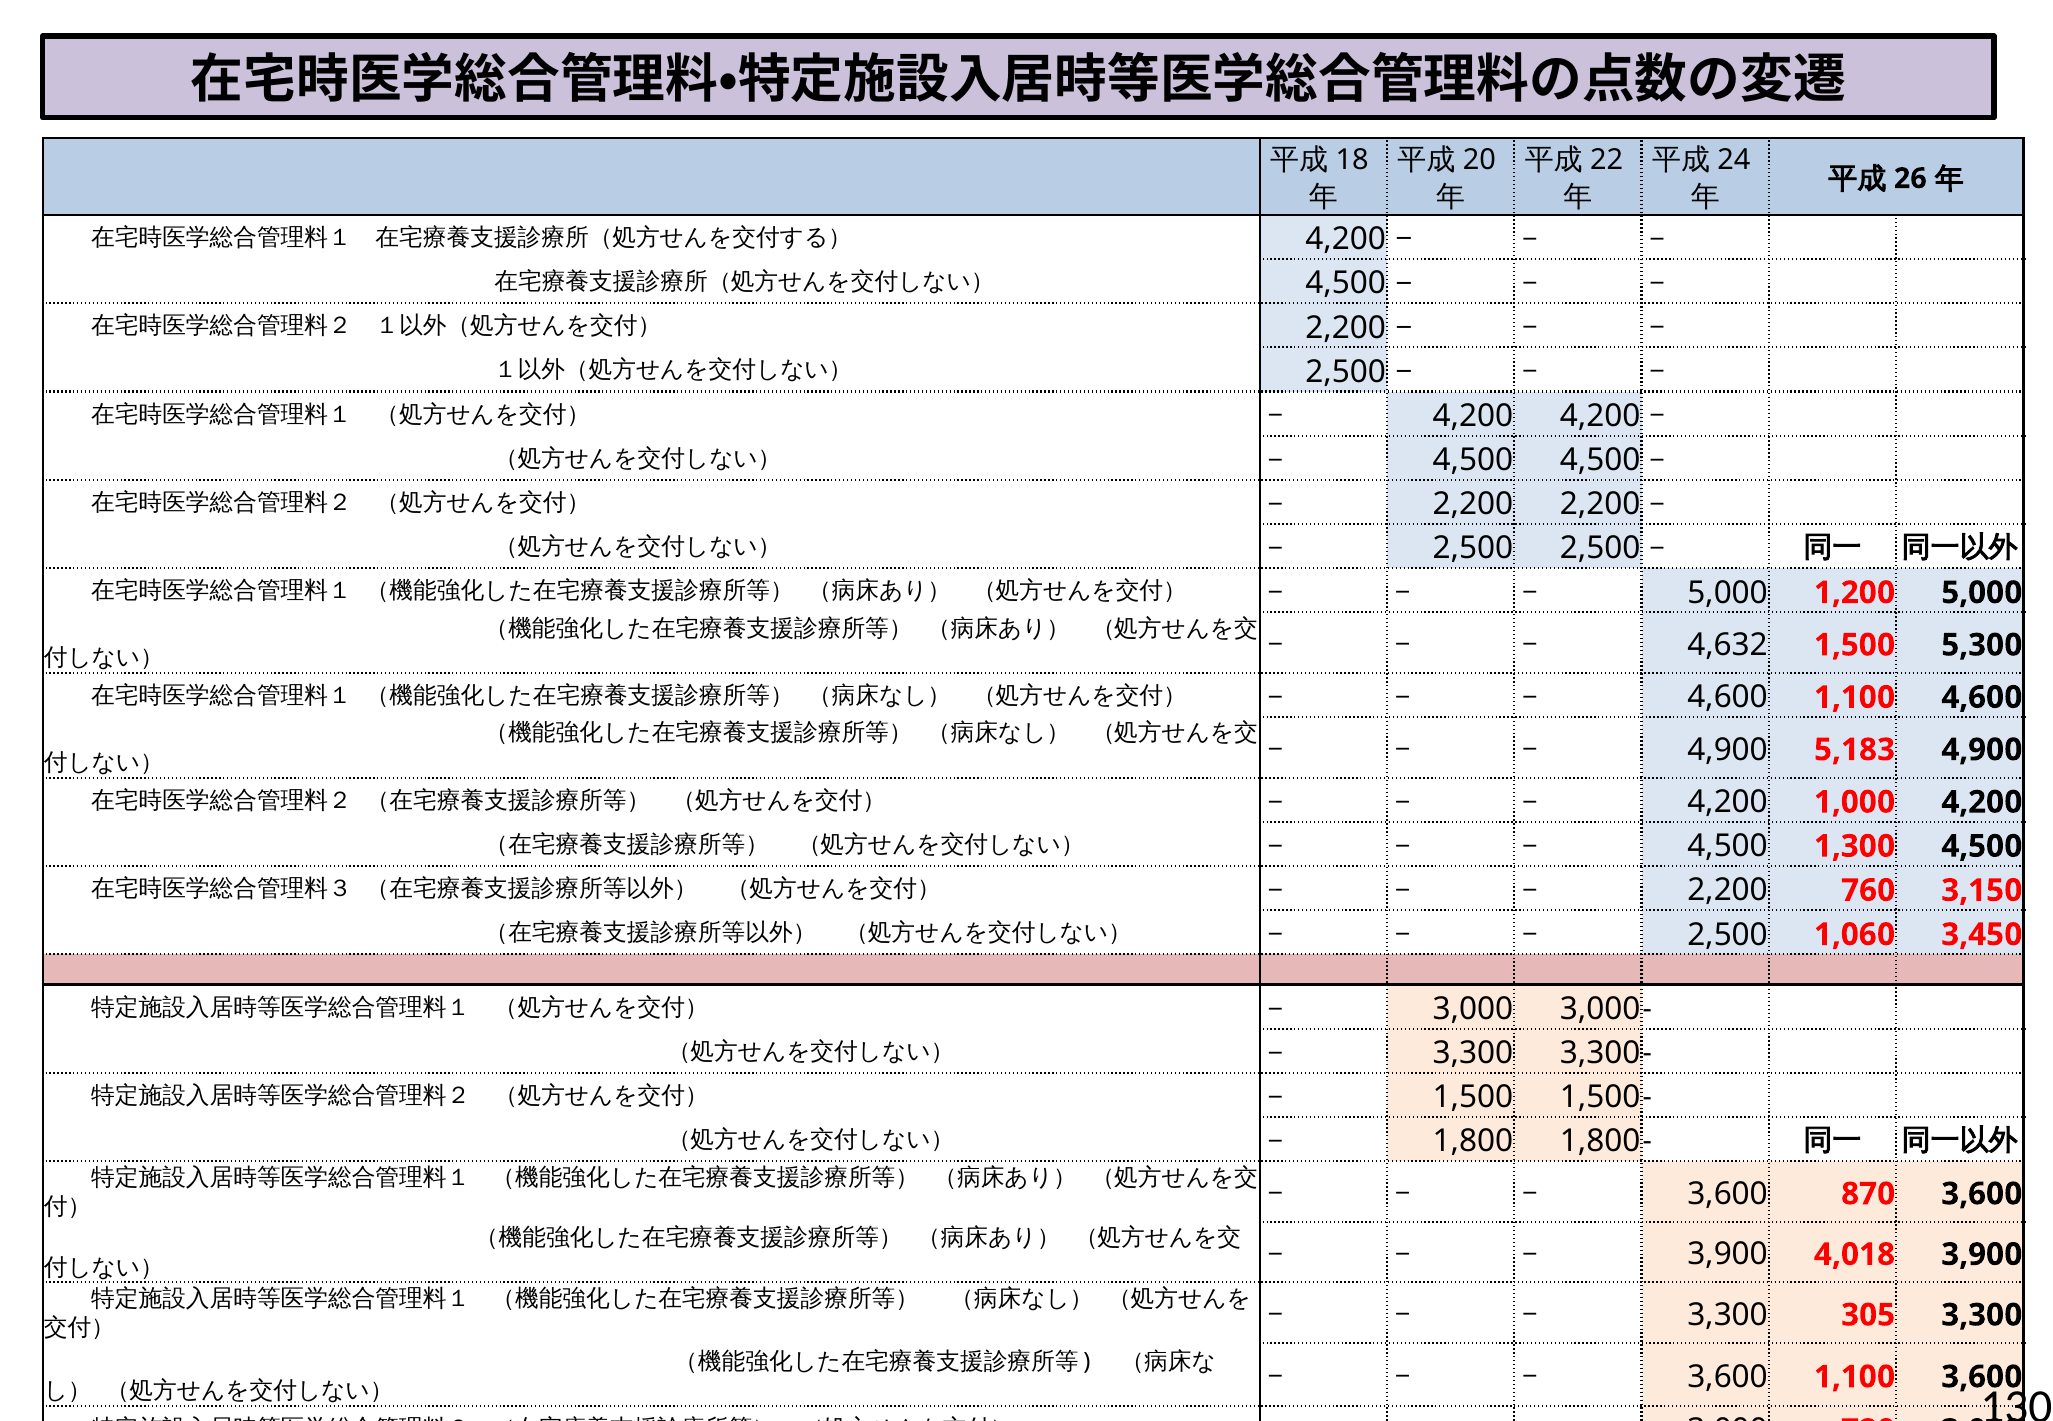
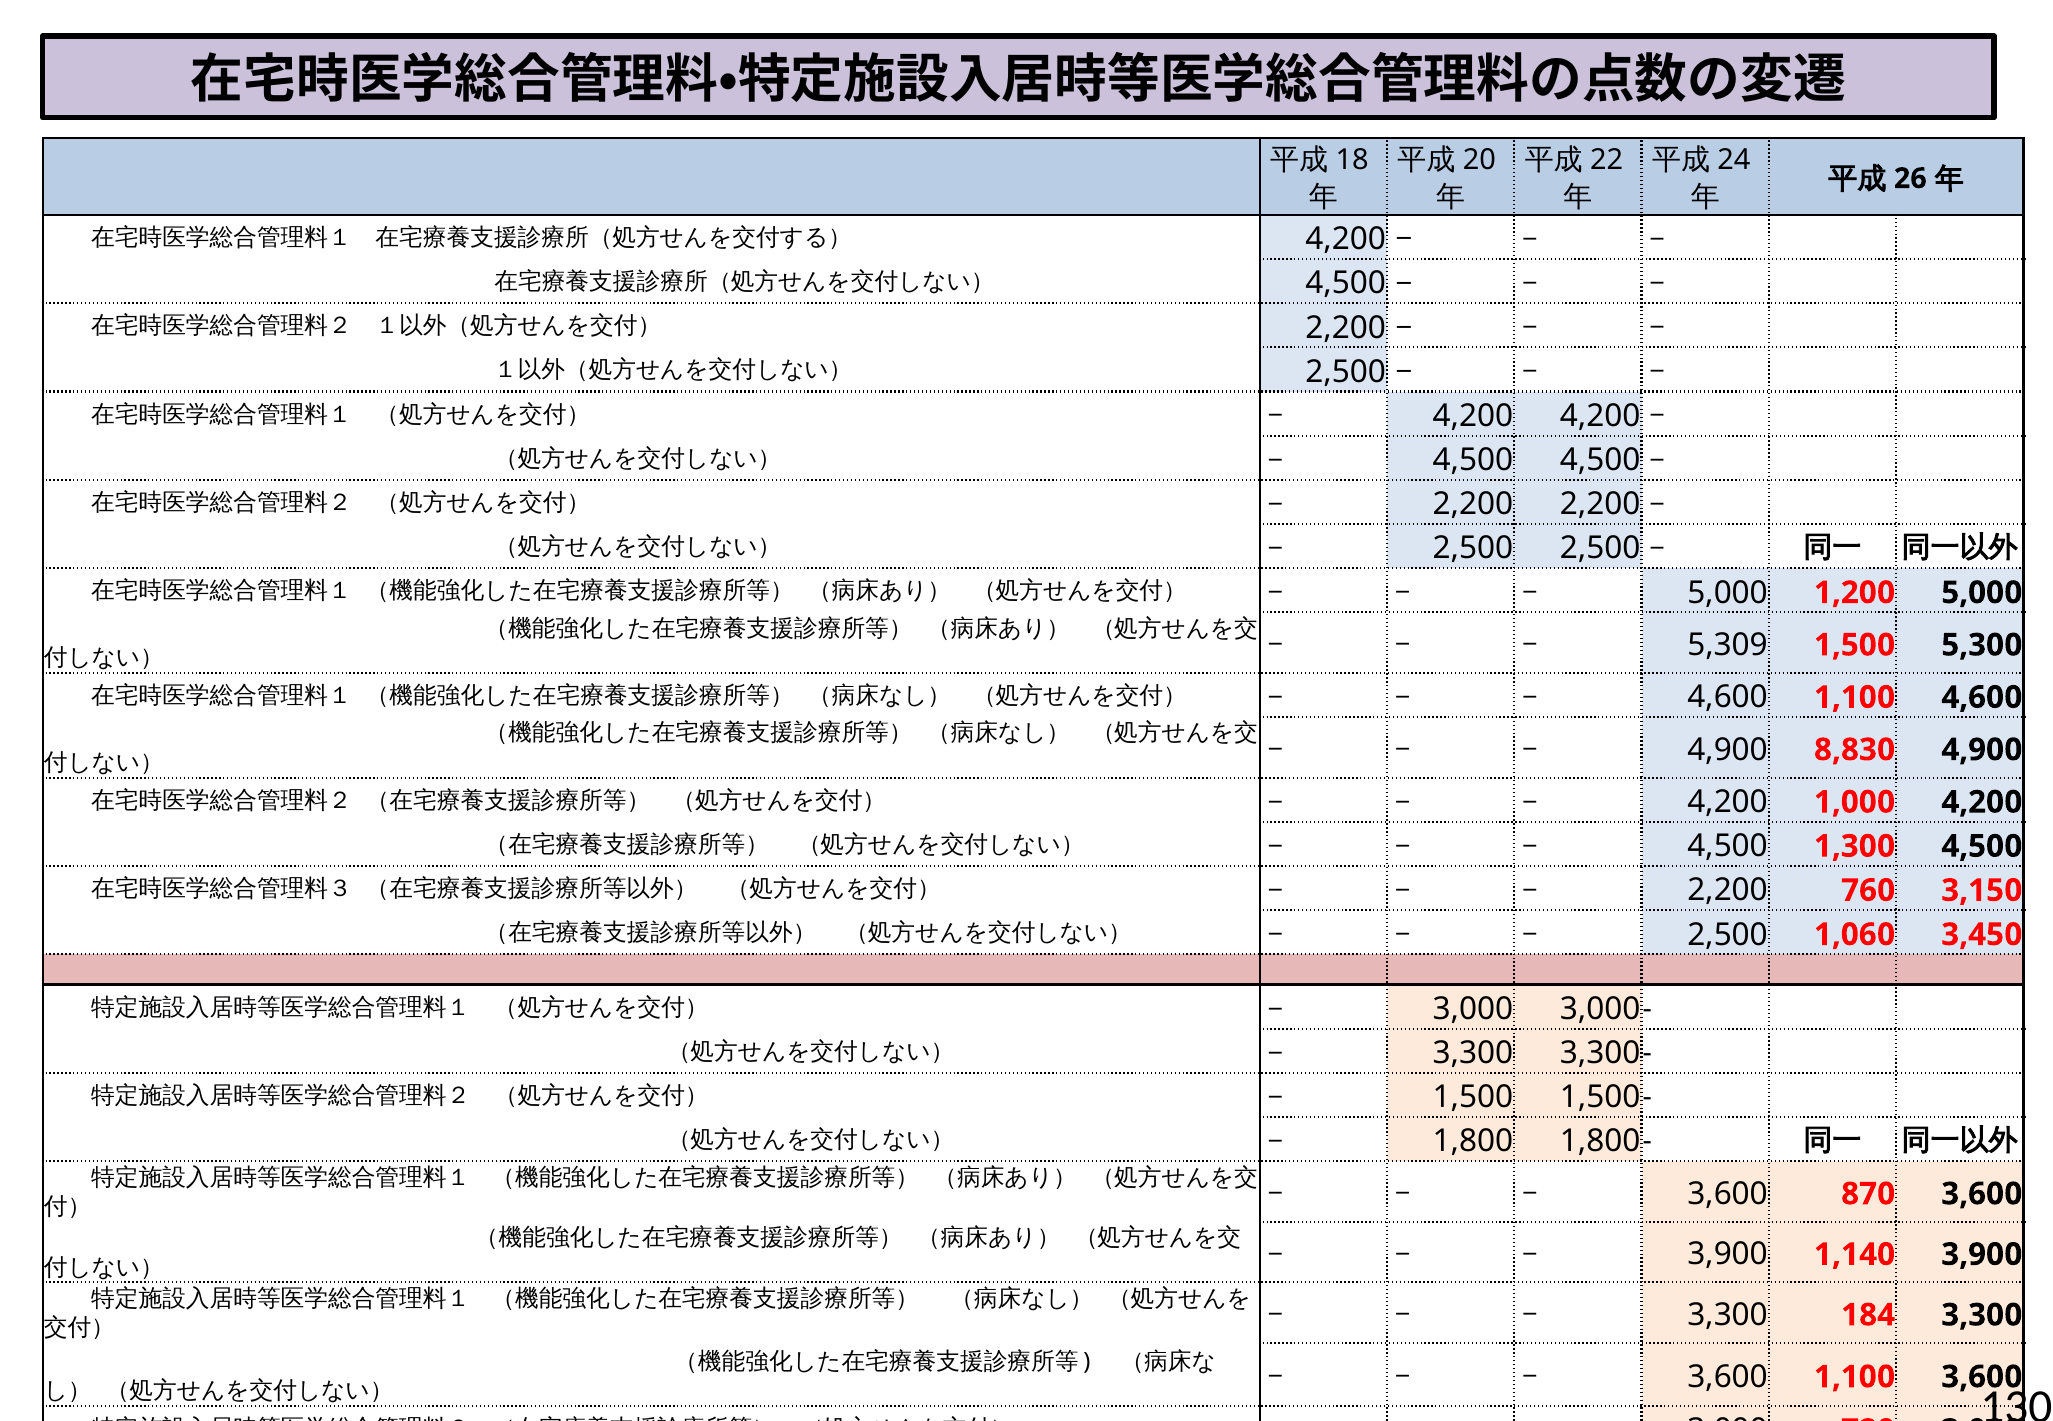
4,632: 4,632 -> 5,309
5,183: 5,183 -> 8,830
4,018: 4,018 -> 1,140
305: 305 -> 184
